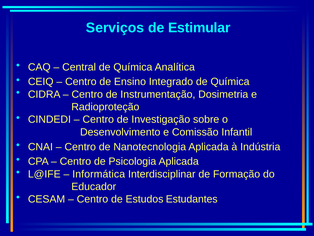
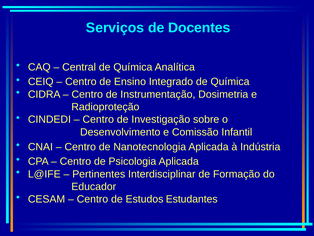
Estimular: Estimular -> Docentes
Informática: Informática -> Pertinentes
